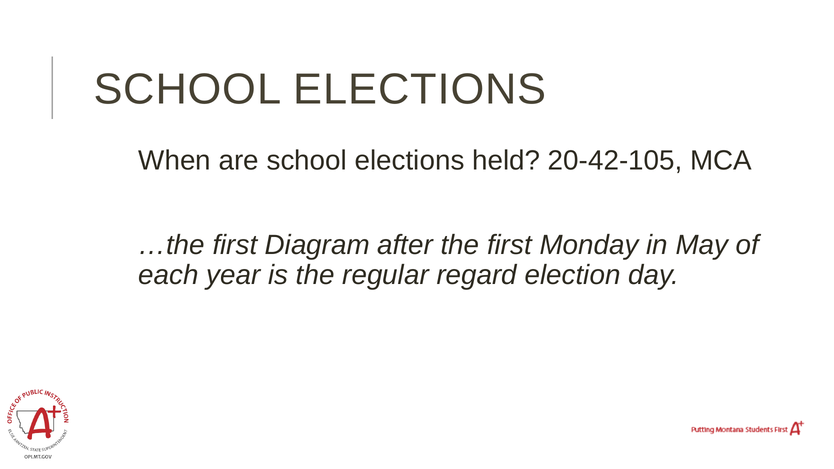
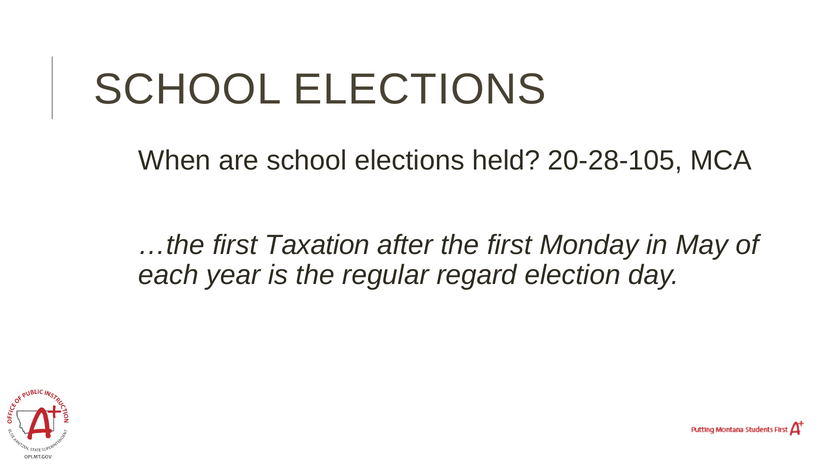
20-42-105: 20-42-105 -> 20-28-105
Diagram: Diagram -> Taxation
